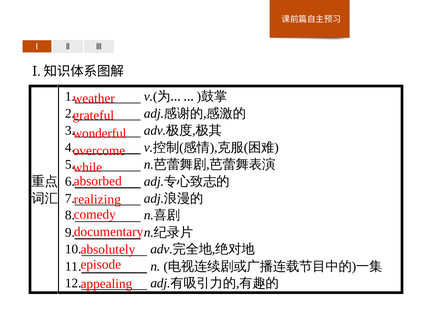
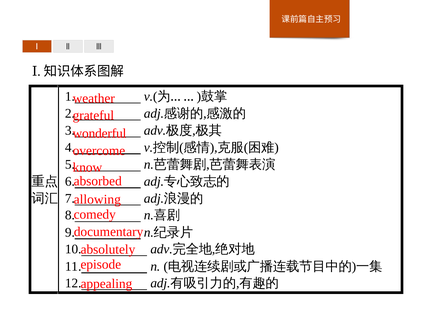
while: while -> know
realizing: realizing -> allowing
